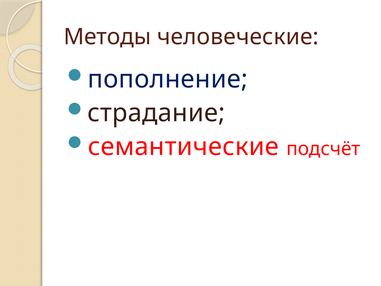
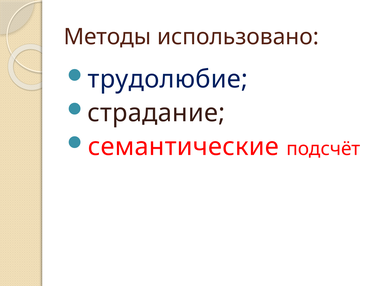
человеческие: человеческие -> использовано
пополнение: пополнение -> трудолюбие
